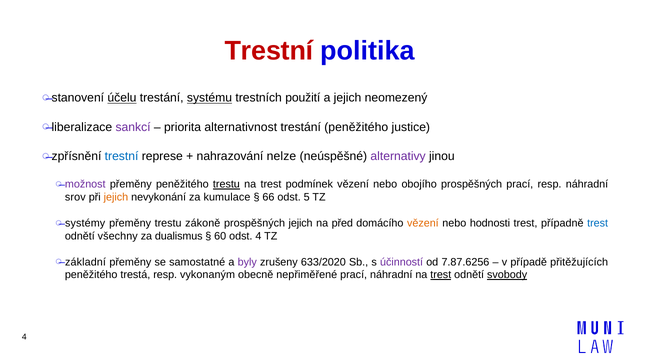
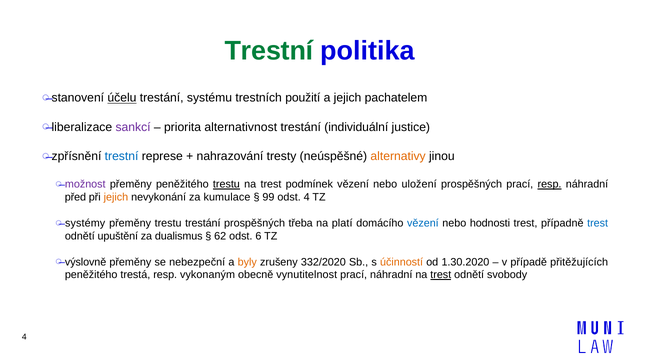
Trestní at (269, 51) colour: red -> green
systému underline: present -> none
neomezený: neomezený -> pachatelem
trestání peněžitého: peněžitého -> individuální
nelze: nelze -> tresty
alternativy colour: purple -> orange
obojího: obojího -> uložení
resp at (550, 184) underline: none -> present
srov: srov -> před
66: 66 -> 99
odst 5: 5 -> 4
trestu zákoně: zákoně -> trestání
prospěšných jejich: jejich -> třeba
před: před -> platí
vězení at (423, 223) colour: orange -> blue
všechny: všechny -> upuštění
60: 60 -> 62
odst 4: 4 -> 6
základní: základní -> výslovně
samostatné: samostatné -> nebezpeční
byly colour: purple -> orange
633/2020: 633/2020 -> 332/2020
účinností colour: purple -> orange
7.87.6256: 7.87.6256 -> 1.30.2020
nepřiměřené: nepřiměřené -> vynutitelnost
svobody underline: present -> none
